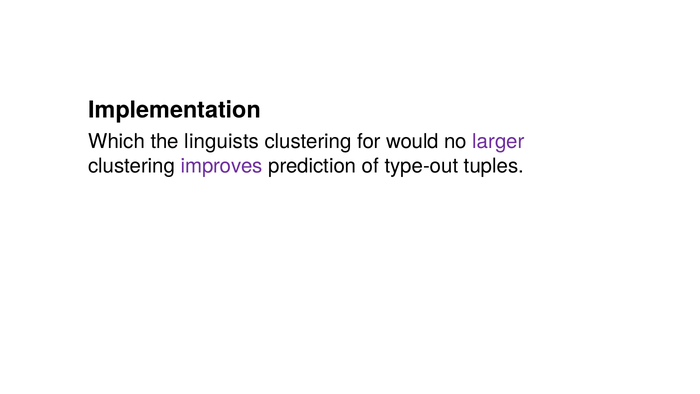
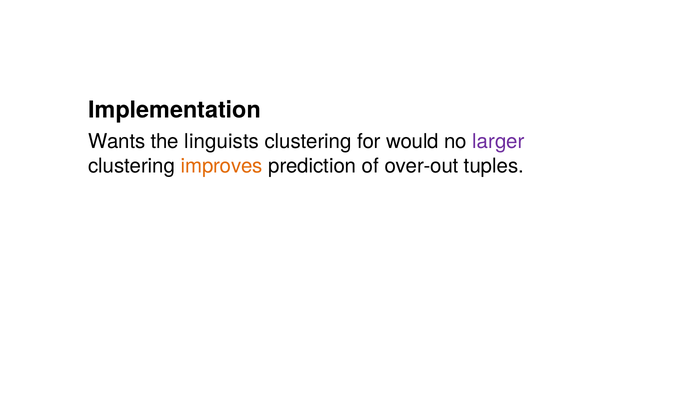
Which: Which -> Wants
improves colour: purple -> orange
type-out: type-out -> over-out
